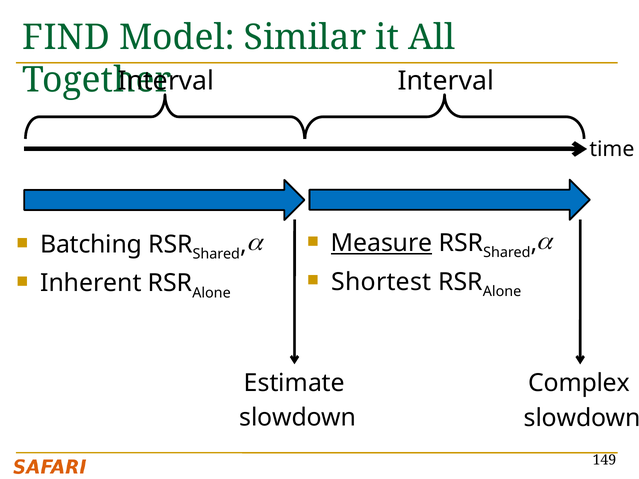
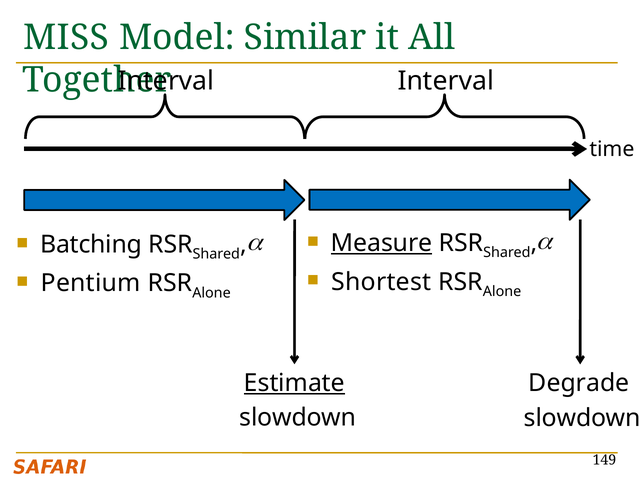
FIND: FIND -> MISS
Inherent: Inherent -> Pentium
Estimate underline: none -> present
Complex: Complex -> Degrade
